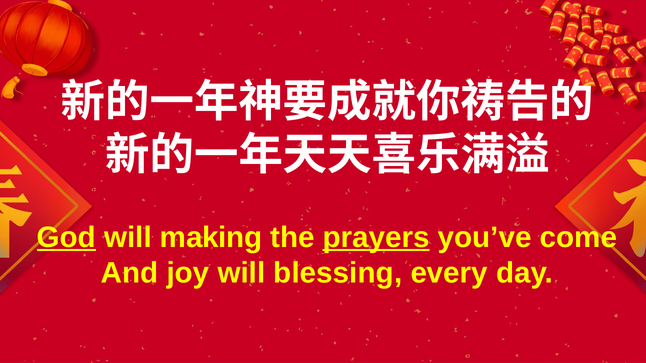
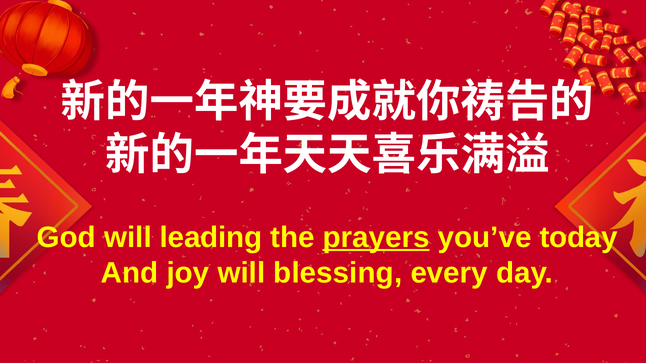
God underline: present -> none
making: making -> leading
come: come -> today
